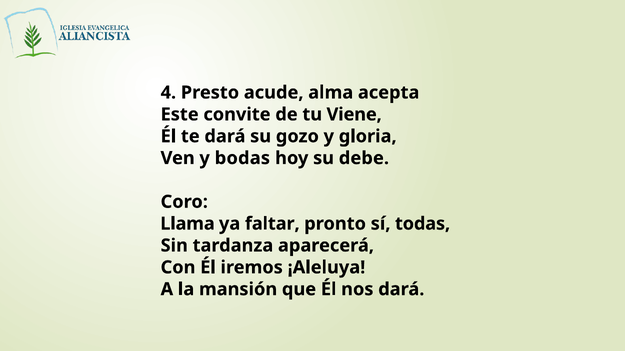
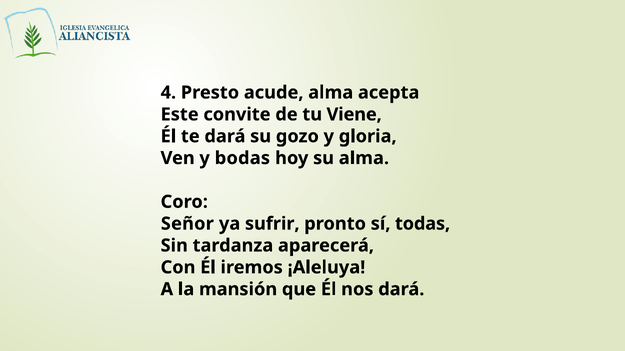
su debe: debe -> alma
Llama: Llama -> Señor
faltar: faltar -> sufrir
